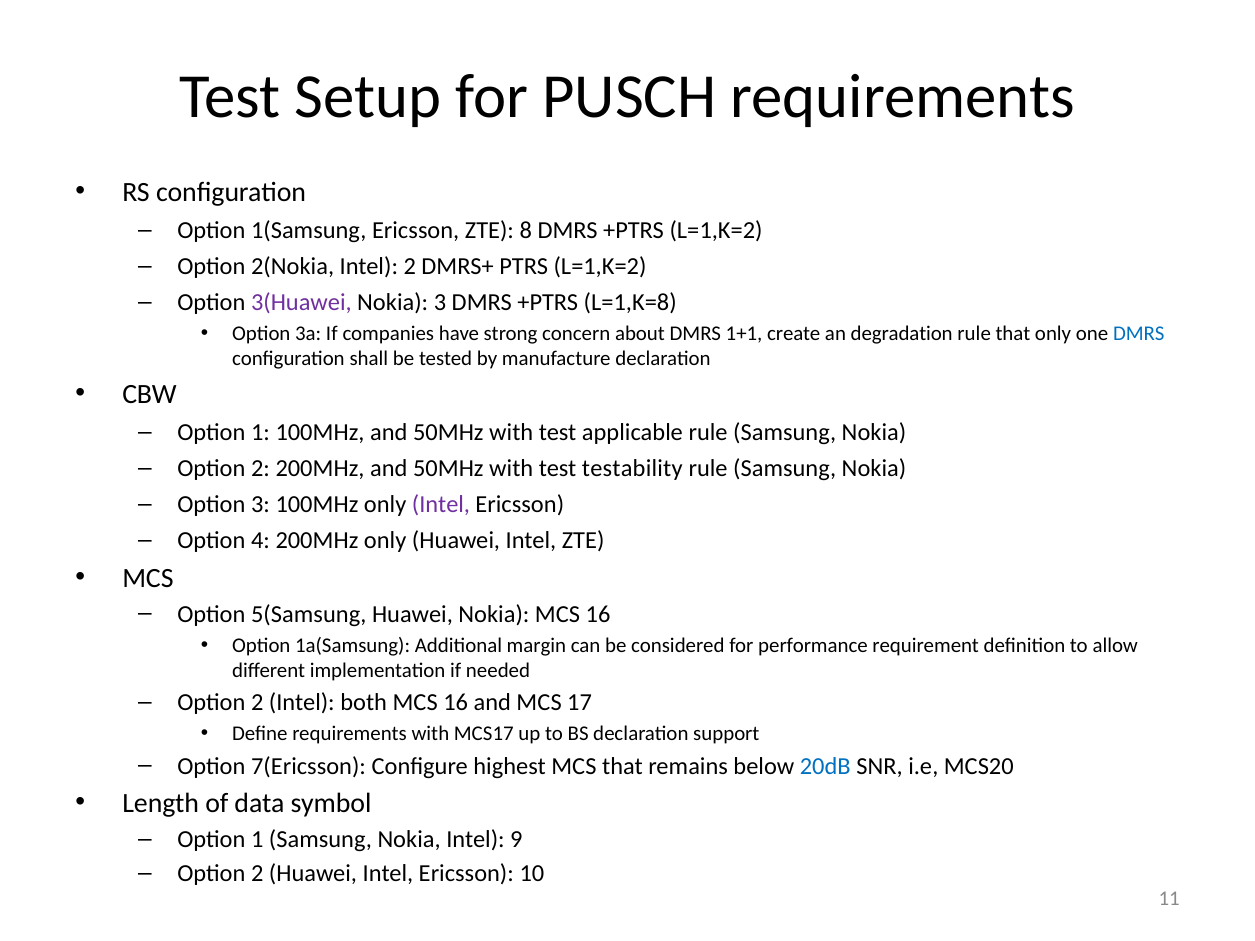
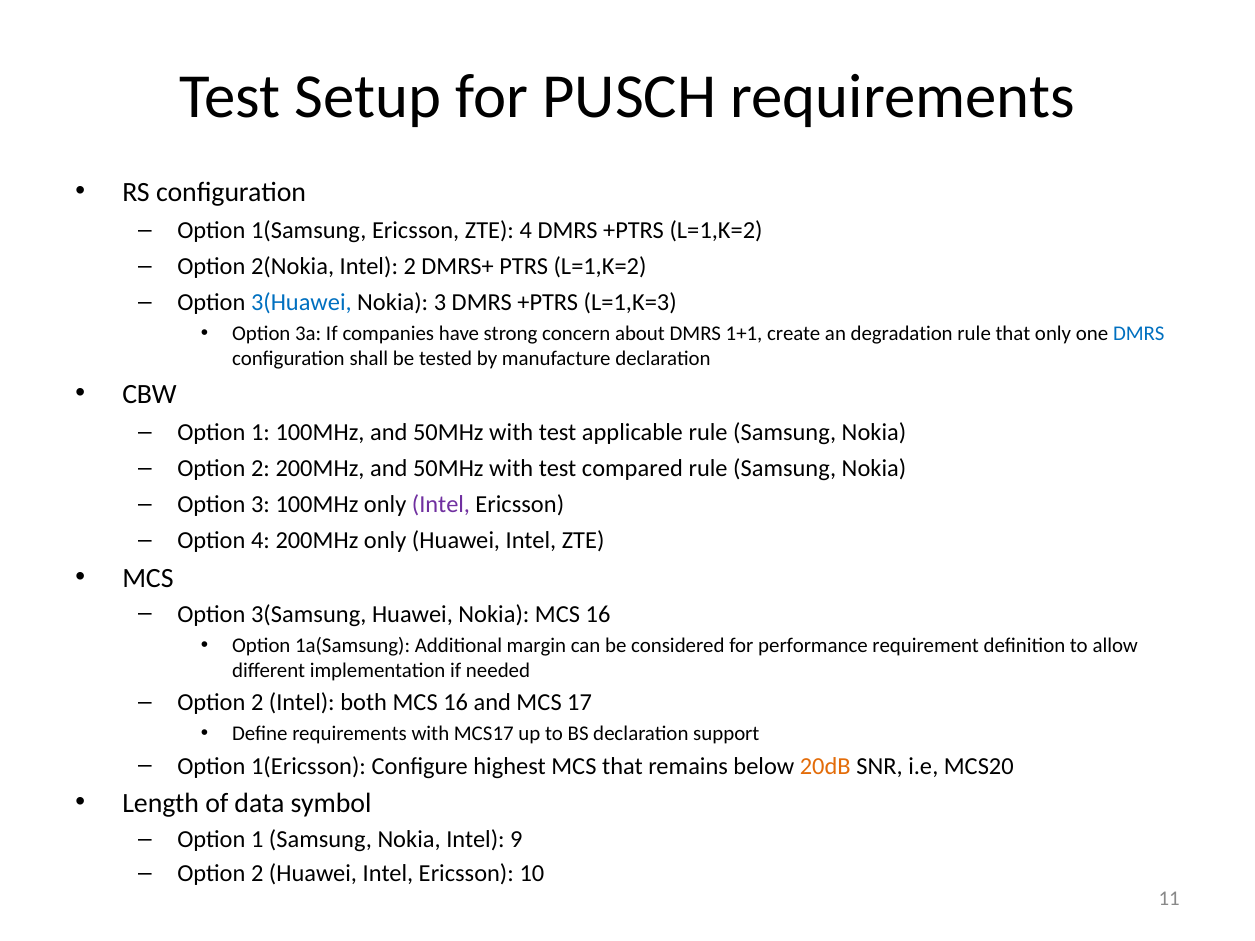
ZTE 8: 8 -> 4
3(Huawei colour: purple -> blue
L=1,K=8: L=1,K=8 -> L=1,K=3
testability: testability -> compared
5(Samsung: 5(Samsung -> 3(Samsung
7(Ericsson: 7(Ericsson -> 1(Ericsson
20dB colour: blue -> orange
